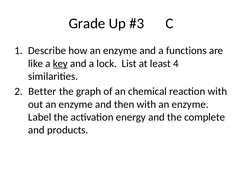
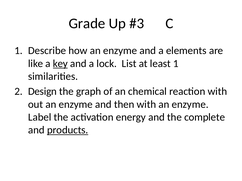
functions: functions -> elements
least 4: 4 -> 1
Better: Better -> Design
products underline: none -> present
